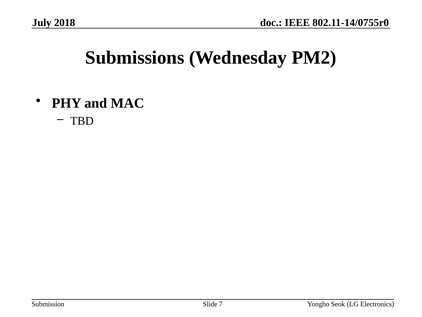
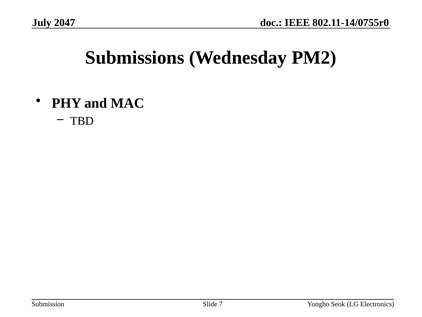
2018: 2018 -> 2047
